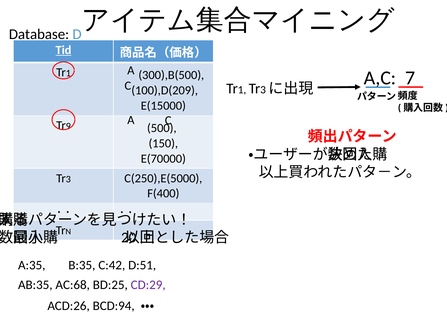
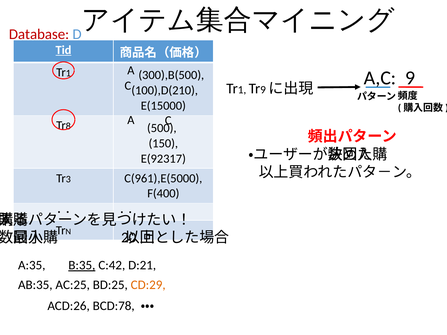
Database colour: black -> red
A,C 7: 7 -> 9
3 at (263, 90): 3 -> 9
100),D(209: 100),D(209 -> 100),D(210
9: 9 -> 8
E(70000: E(70000 -> E(92317
C(250),E(5000: C(250),E(5000 -> C(961),E(5000
B:35 underline: none -> present
D:51: D:51 -> D:21
AC:68: AC:68 -> AC:25
CD:29 colour: purple -> orange
BCD:94: BCD:94 -> BCD:78
